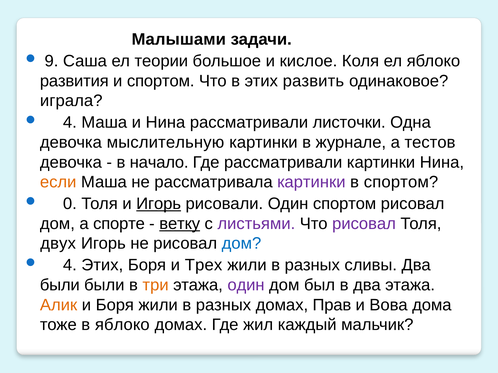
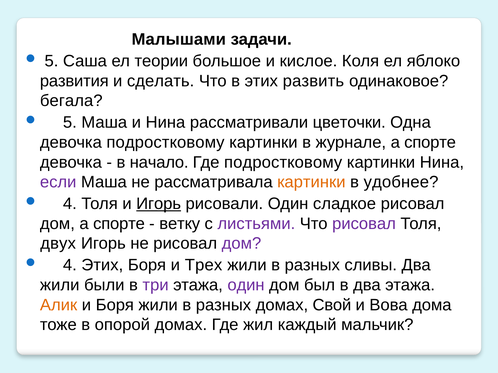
9 at (51, 61): 9 -> 5
и спортом: спортом -> сделать
играла: играла -> бегала
4 at (70, 123): 4 -> 5
листочки: листочки -> цветочки
девочка мыслительную: мыслительную -> подростковому
журнале а тестов: тестов -> спорте
Где рассматривали: рассматривали -> подростковому
если colour: orange -> purple
картинки at (311, 182) colour: purple -> orange
в спортом: спортом -> удобнее
0 at (70, 204): 0 -> 4
Один спортом: спортом -> сладкое
ветку underline: present -> none
дом at (241, 244) colour: blue -> purple
были at (60, 285): были -> жили
три colour: orange -> purple
Прав: Прав -> Свой
в яблоко: яблоко -> опорой
